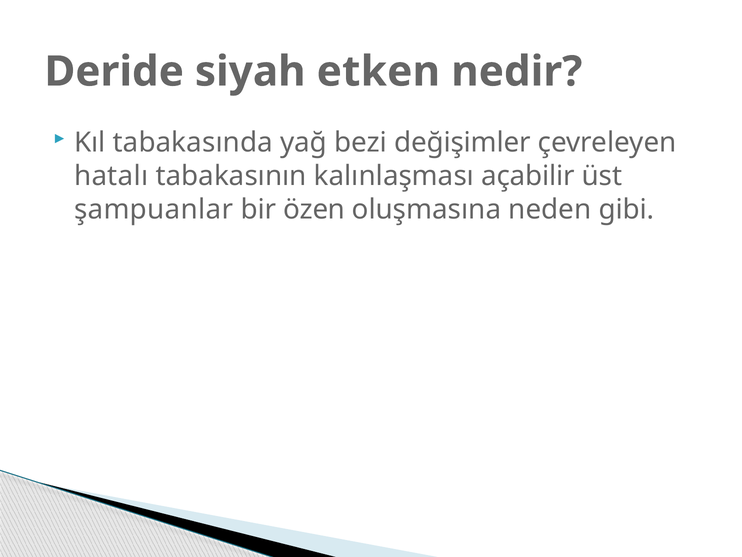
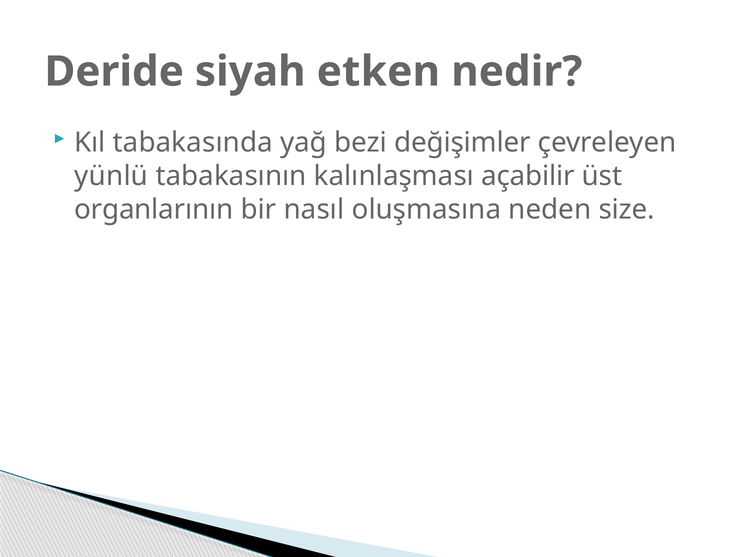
hatalı: hatalı -> yünlü
şampuanlar: şampuanlar -> organlarının
özen: özen -> nasıl
gibi: gibi -> size
